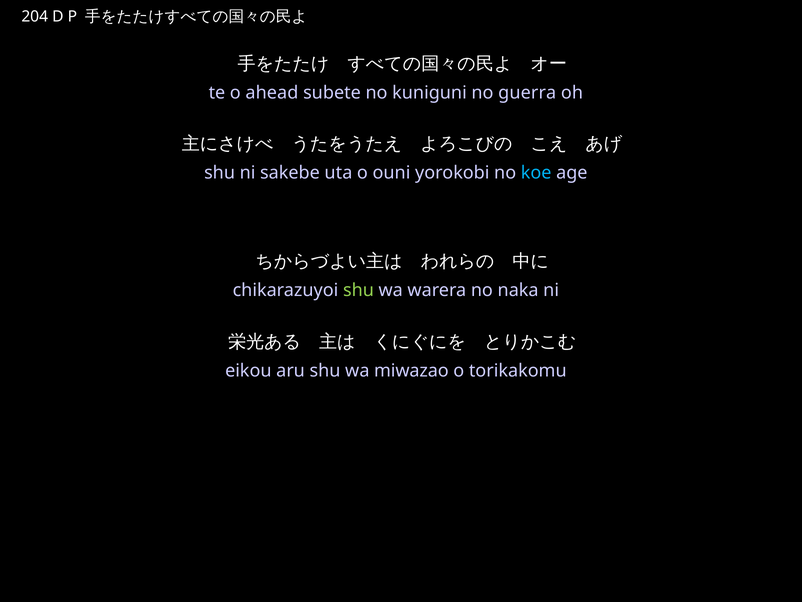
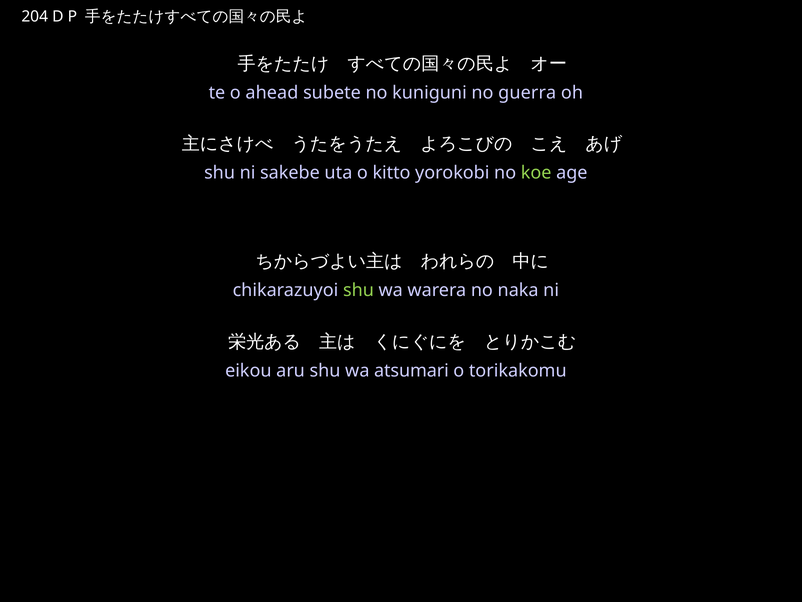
ouni: ouni -> kitto
koe colour: light blue -> light green
miwazao: miwazao -> atsumari
